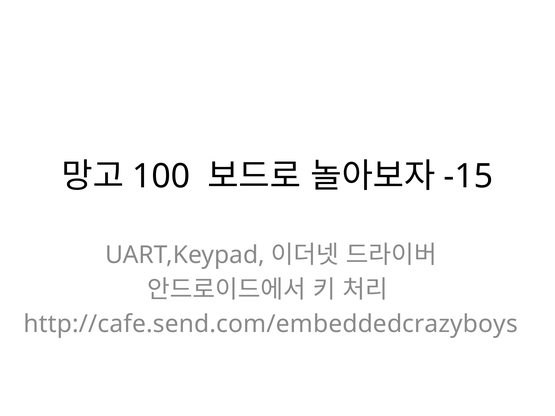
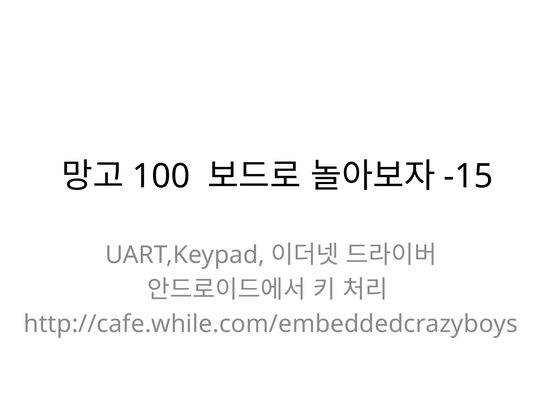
http://cafe.send.com/embeddedcrazyboys: http://cafe.send.com/embeddedcrazyboys -> http://cafe.while.com/embeddedcrazyboys
